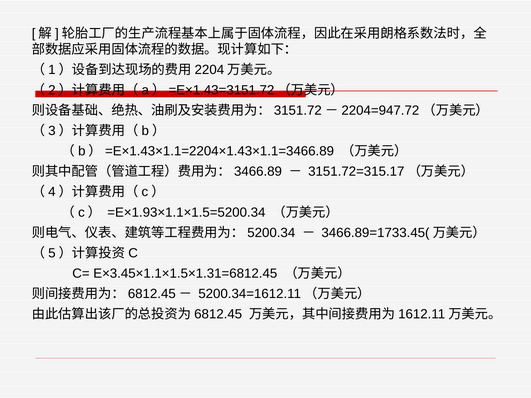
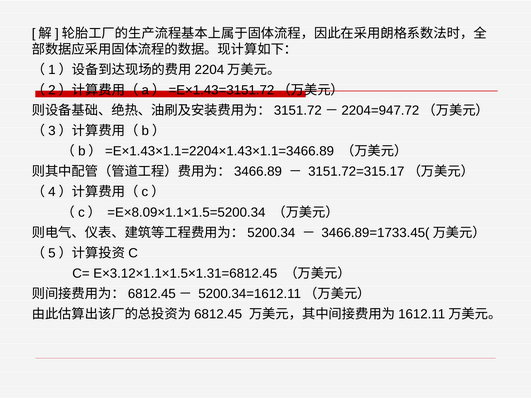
=E×1.93×1.1×1.5=5200.34: =E×1.93×1.1×1.5=5200.34 -> =E×8.09×1.1×1.5=5200.34
E×3.45×1.1×1.5×1.31=6812.45: E×3.45×1.1×1.5×1.31=6812.45 -> E×3.12×1.1×1.5×1.31=6812.45
